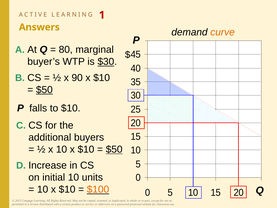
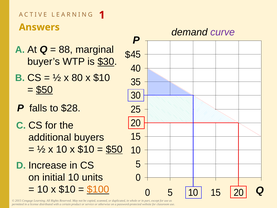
curve colour: orange -> purple
80: 80 -> 88
90: 90 -> 80
to $10: $10 -> $28
